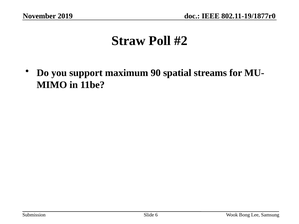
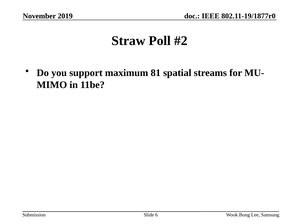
90: 90 -> 81
